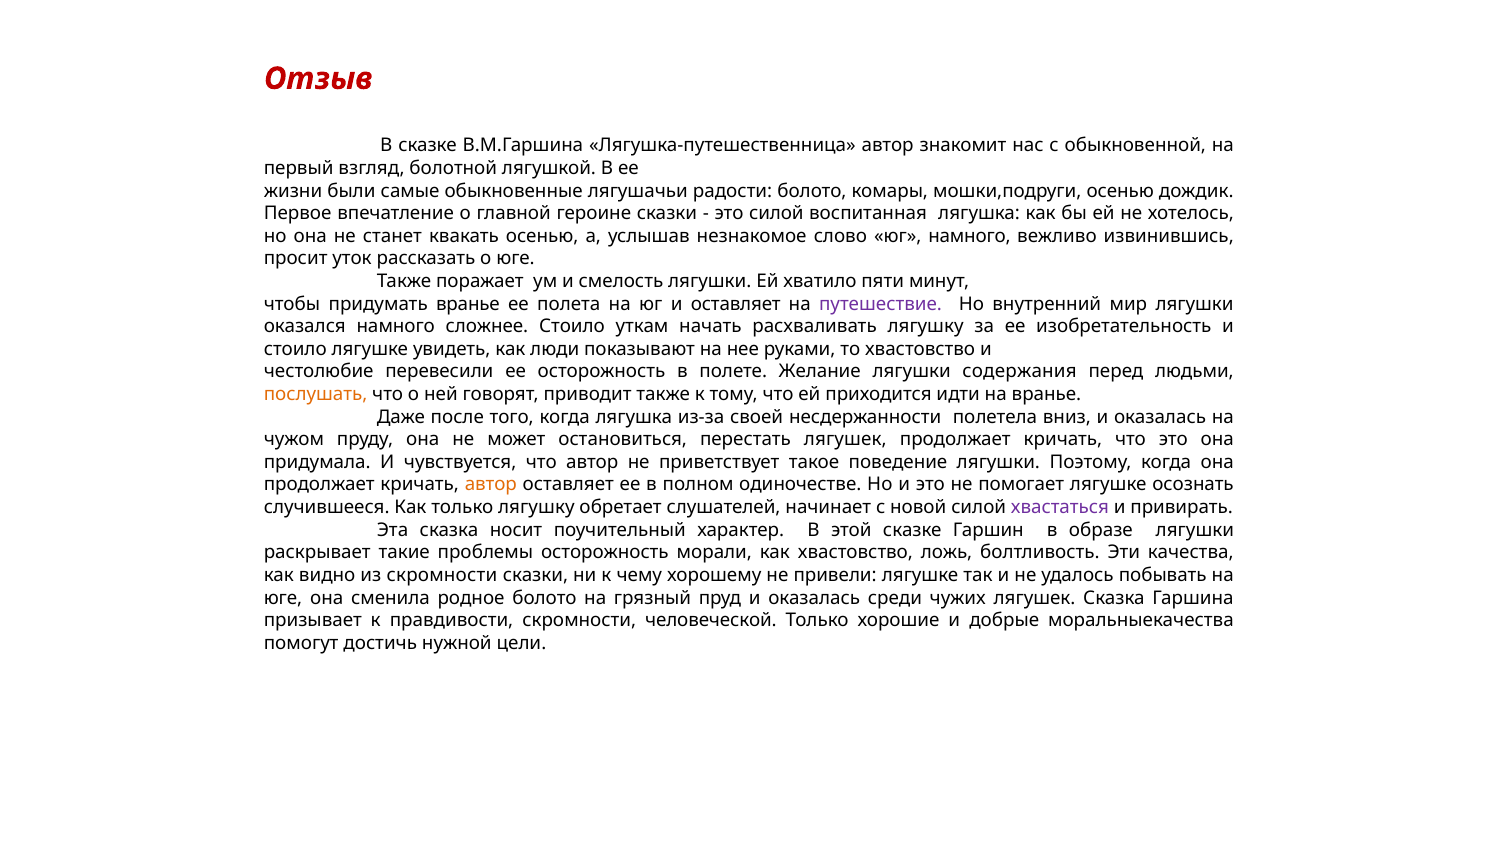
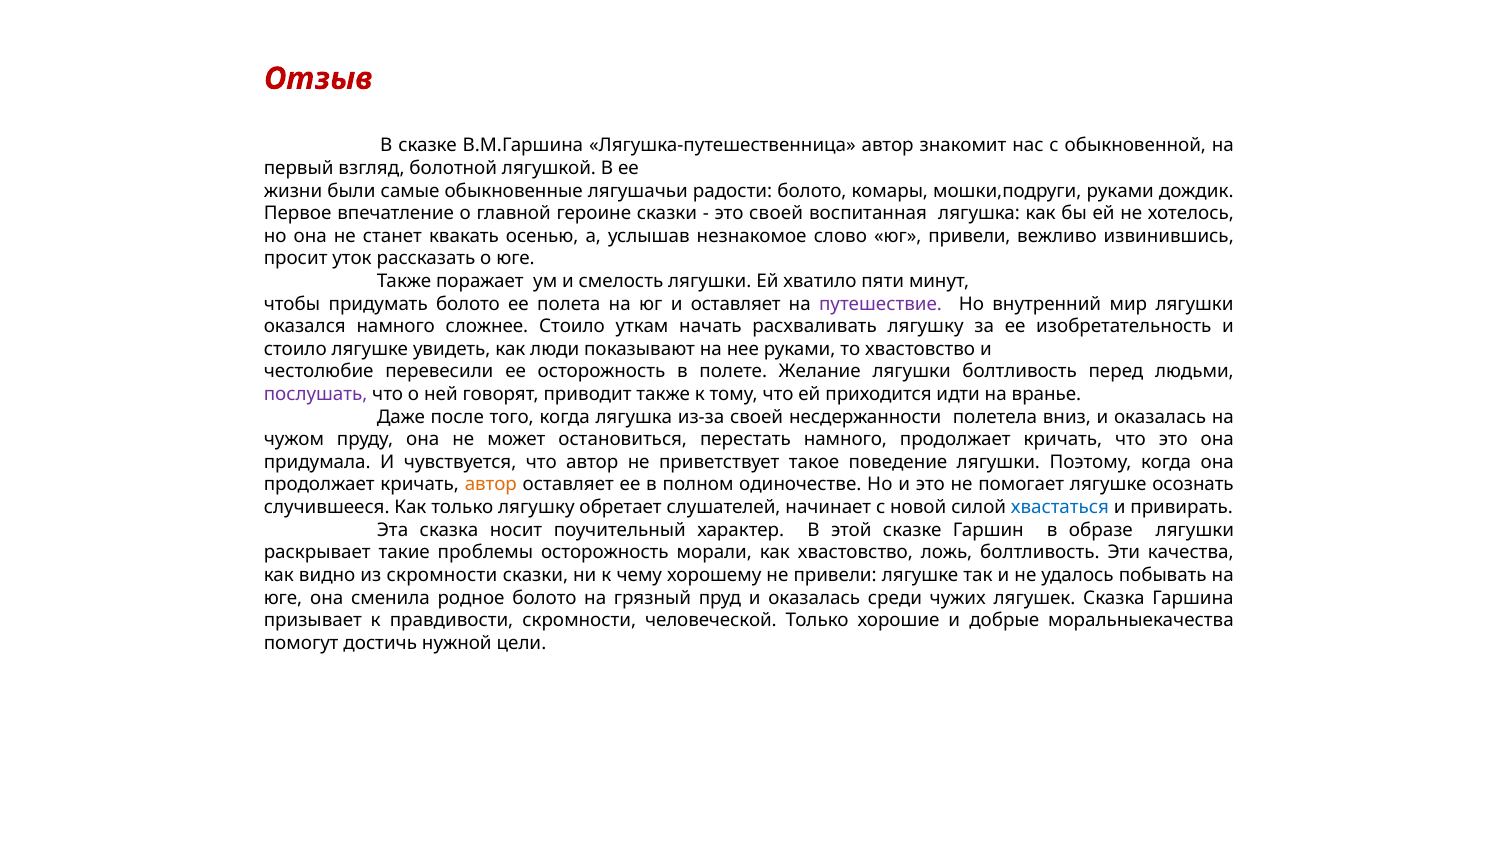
мошки,подруги осенью: осенью -> руками
это силой: силой -> своей
юг намного: намного -> привели
придумать вранье: вранье -> болото
лягушки содержания: содержания -> болтливость
послушать colour: orange -> purple
перестать лягушек: лягушек -> намного
хвастаться colour: purple -> blue
